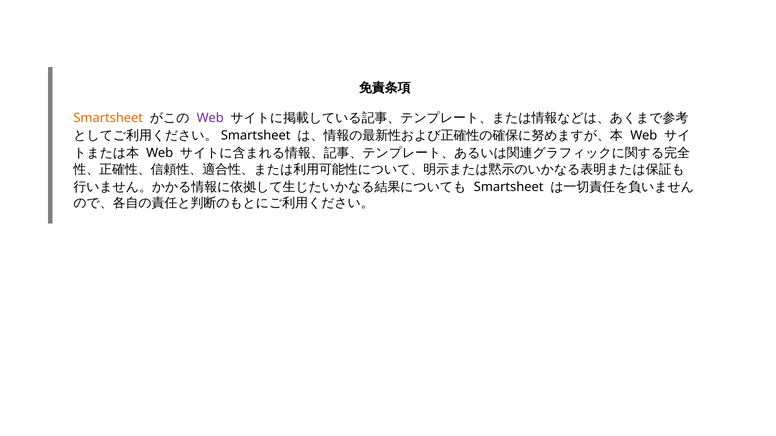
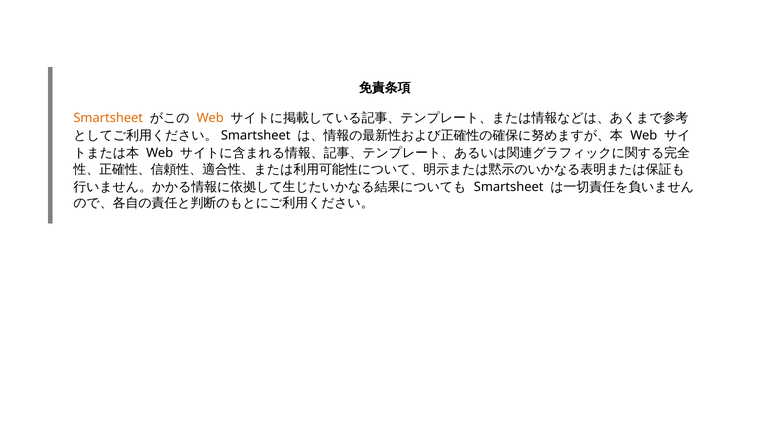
Web at (210, 118) colour: purple -> orange
